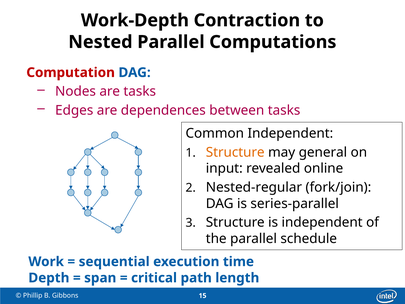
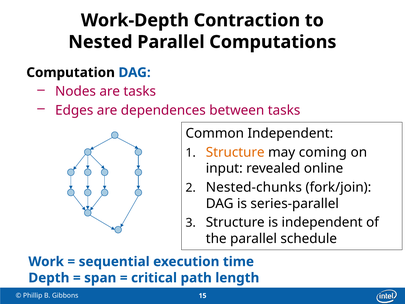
Computation colour: red -> black
general: general -> coming
Nested-regular: Nested-regular -> Nested-chunks
